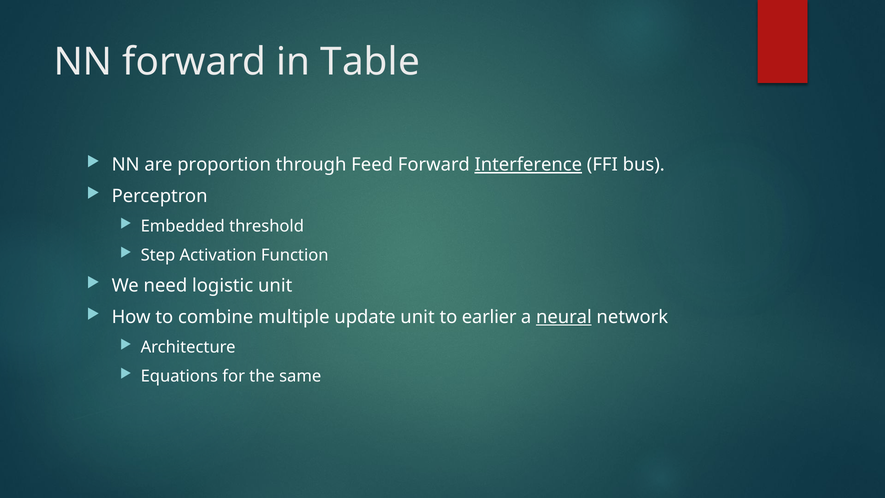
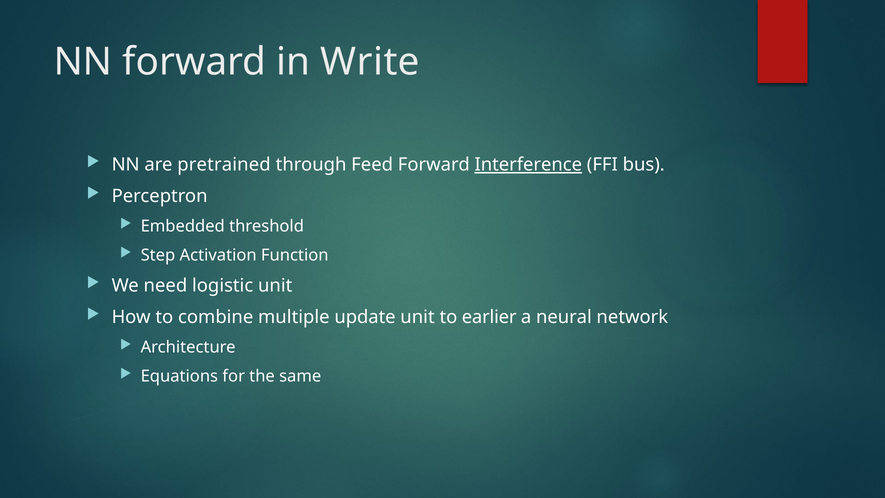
Table: Table -> Write
proportion: proportion -> pretrained
neural underline: present -> none
